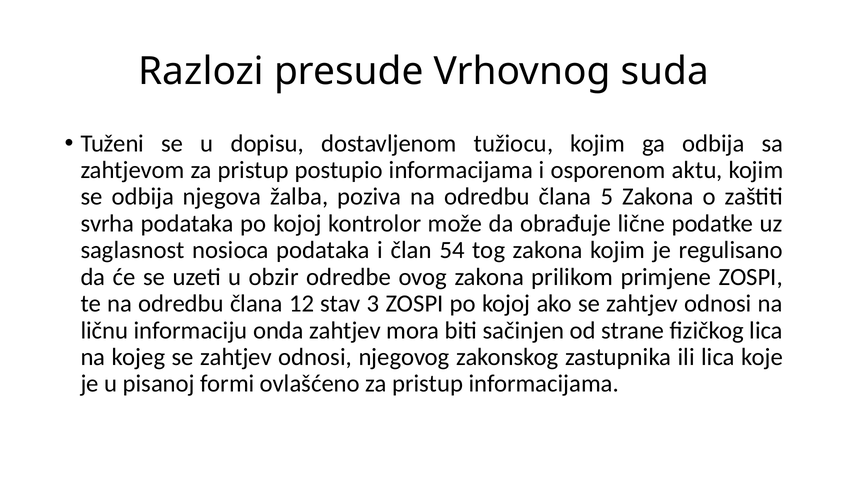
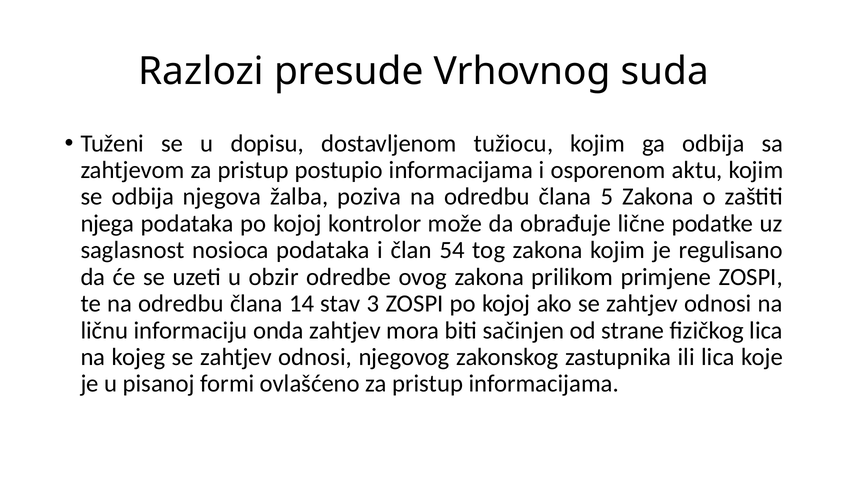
svrha: svrha -> njega
12: 12 -> 14
